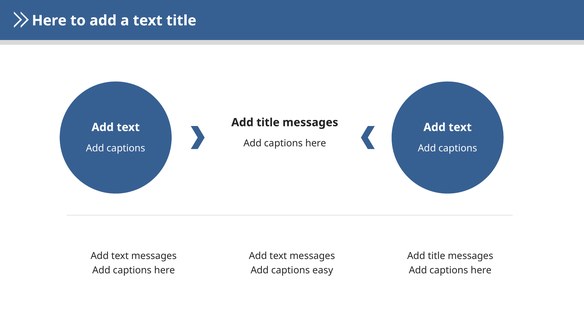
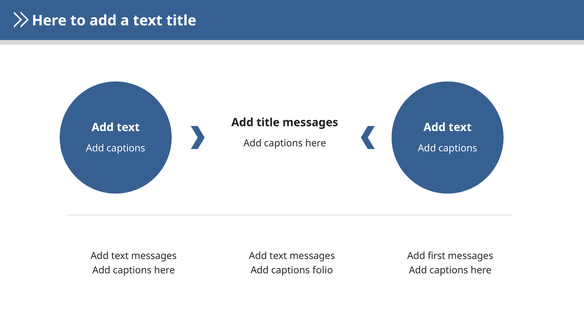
title at (437, 256): title -> first
easy: easy -> folio
